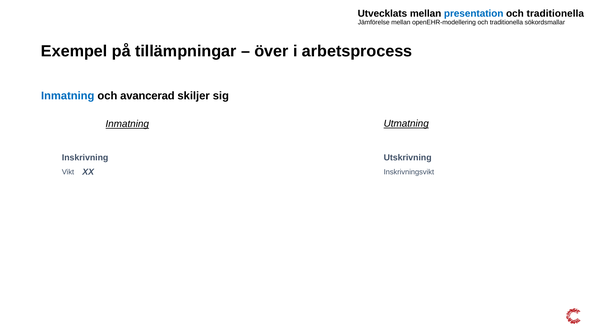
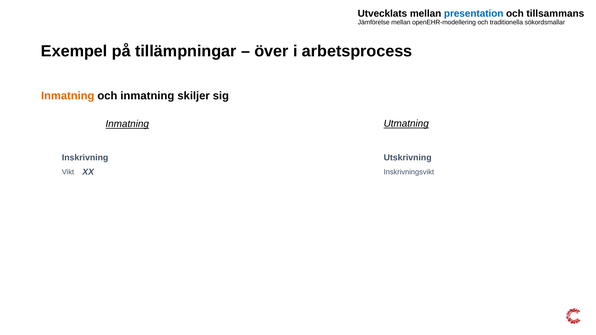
traditionella at (555, 13): traditionella -> tillsammans
Inmatning at (68, 96) colour: blue -> orange
och avancerad: avancerad -> inmatning
